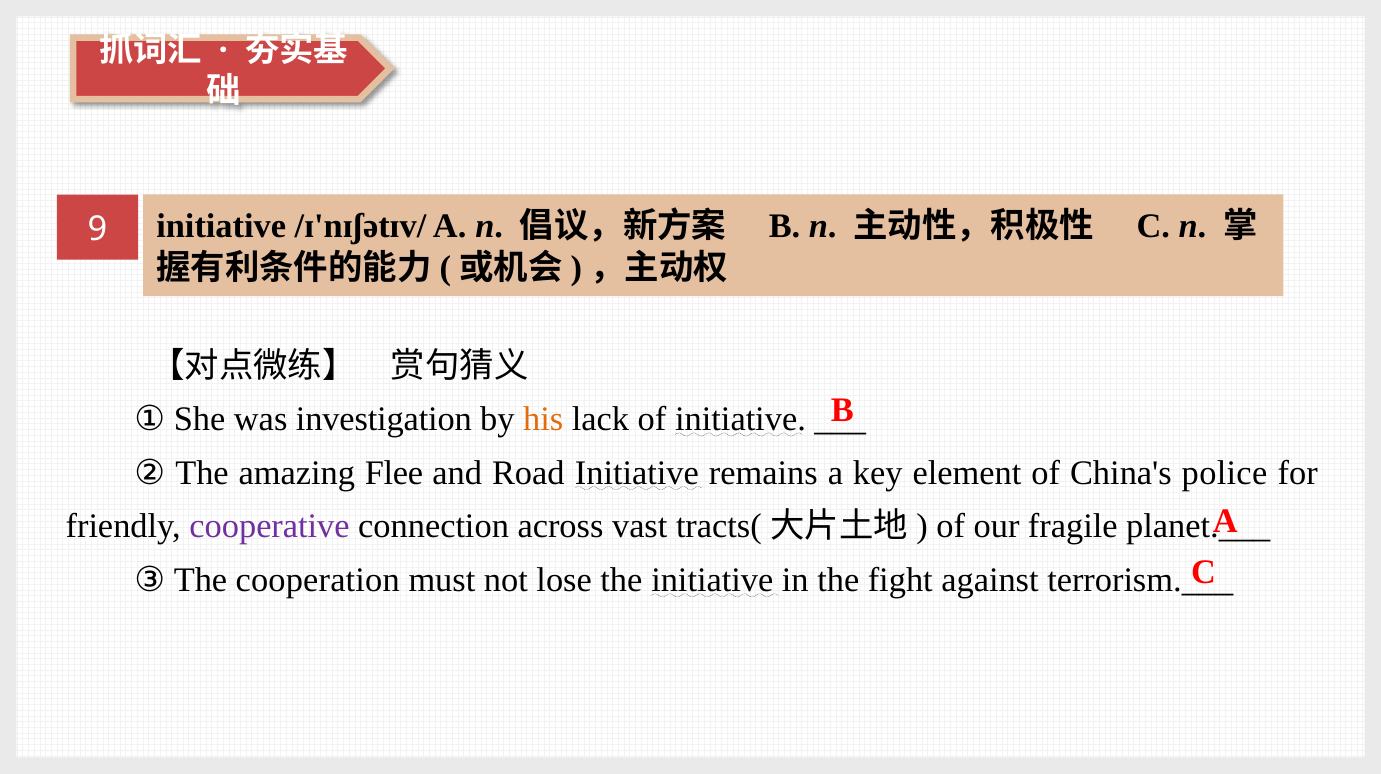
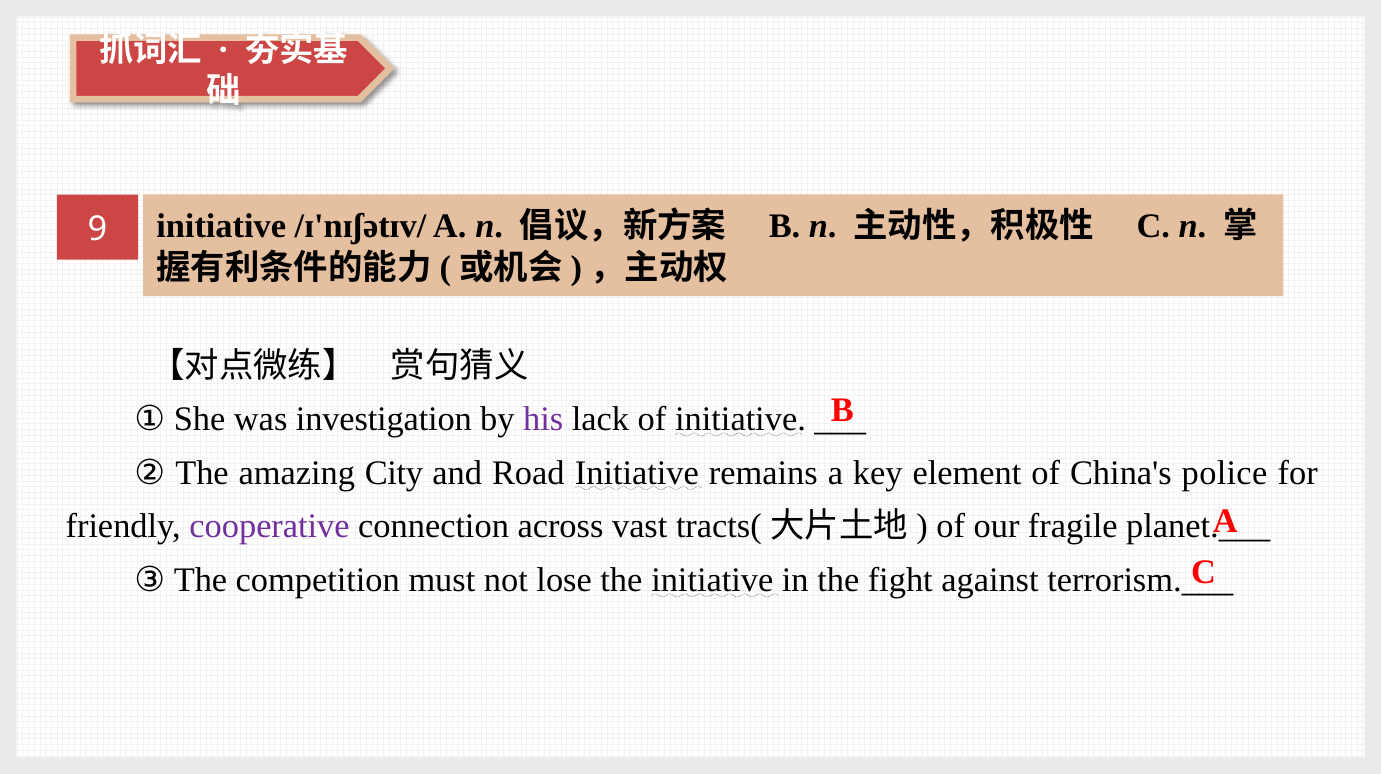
his colour: orange -> purple
Flee: Flee -> City
cooperation: cooperation -> competition
